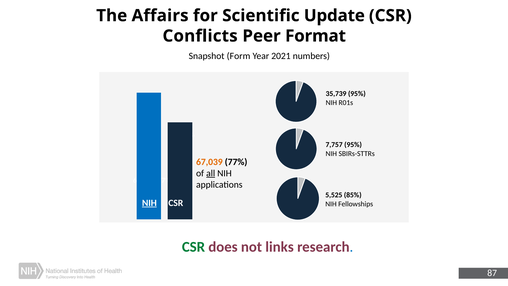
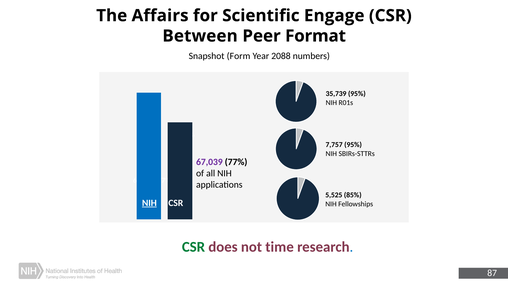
Update: Update -> Engage
Conflicts: Conflicts -> Between
2021: 2021 -> 2088
67,039 at (209, 162) colour: orange -> purple
all underline: present -> none
links: links -> time
